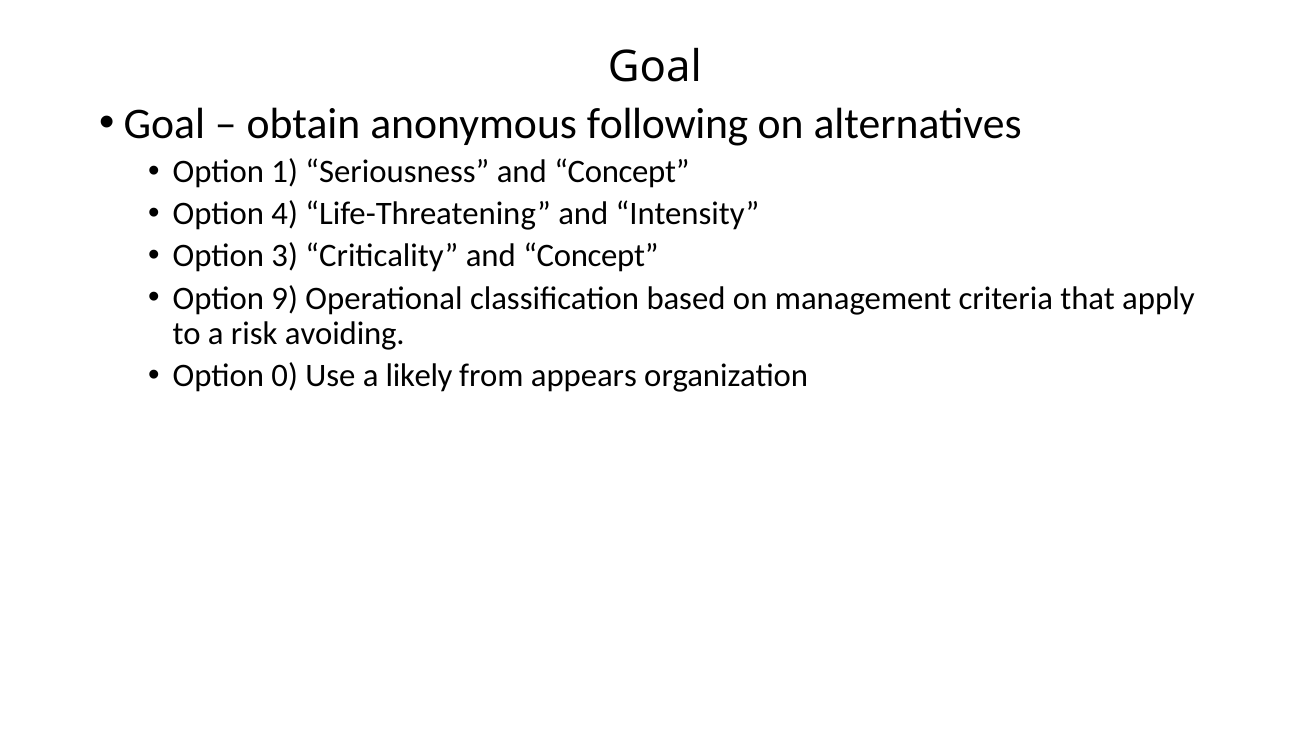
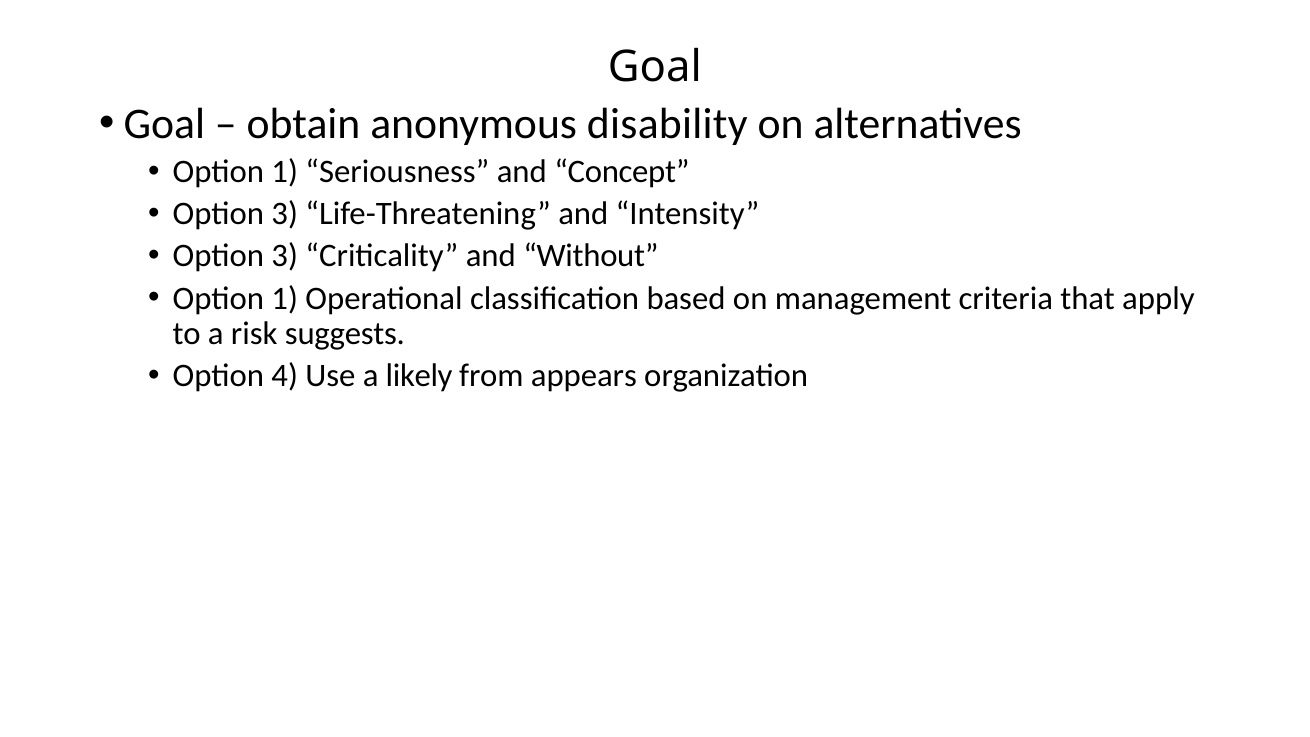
following: following -> disability
4 at (285, 214): 4 -> 3
Criticality and Concept: Concept -> Without
9 at (285, 298): 9 -> 1
avoiding: avoiding -> suggests
0: 0 -> 4
